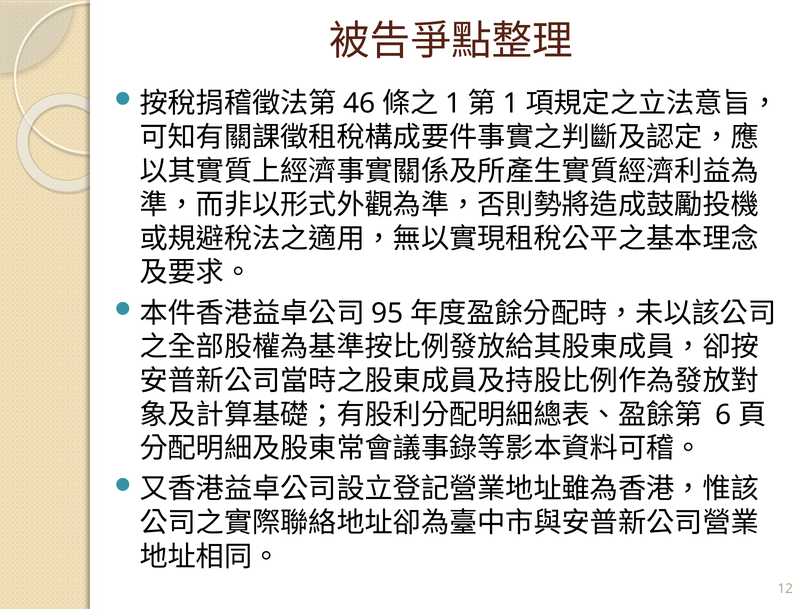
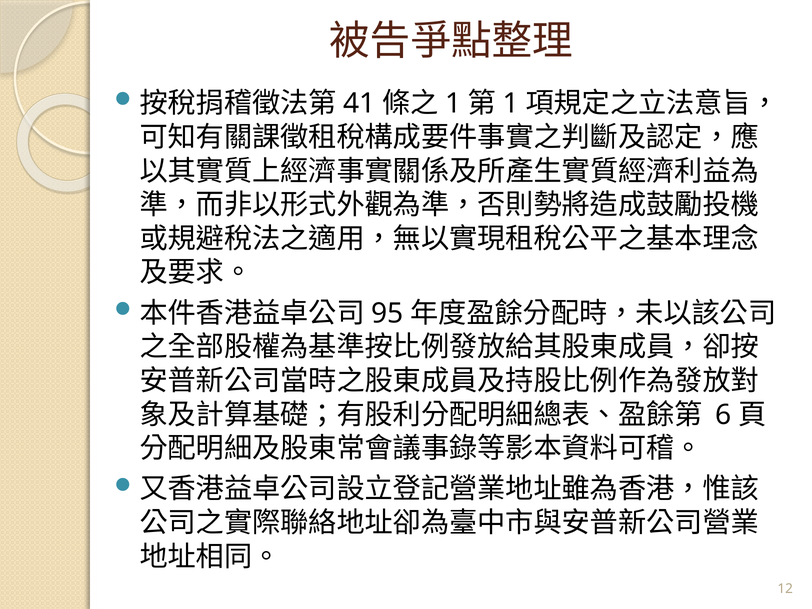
46: 46 -> 41
